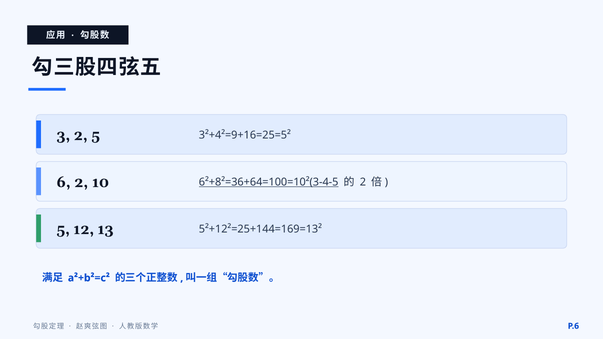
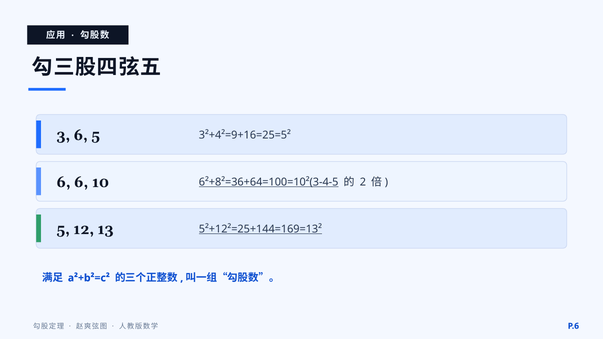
3 2: 2 -> 6
6 2: 2 -> 6
5²+12²=25+144=169=13² underline: none -> present
